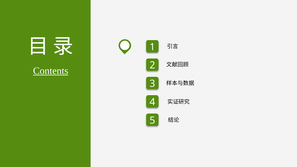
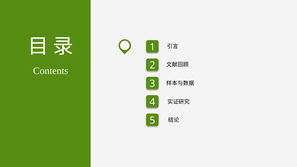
Contents underline: present -> none
